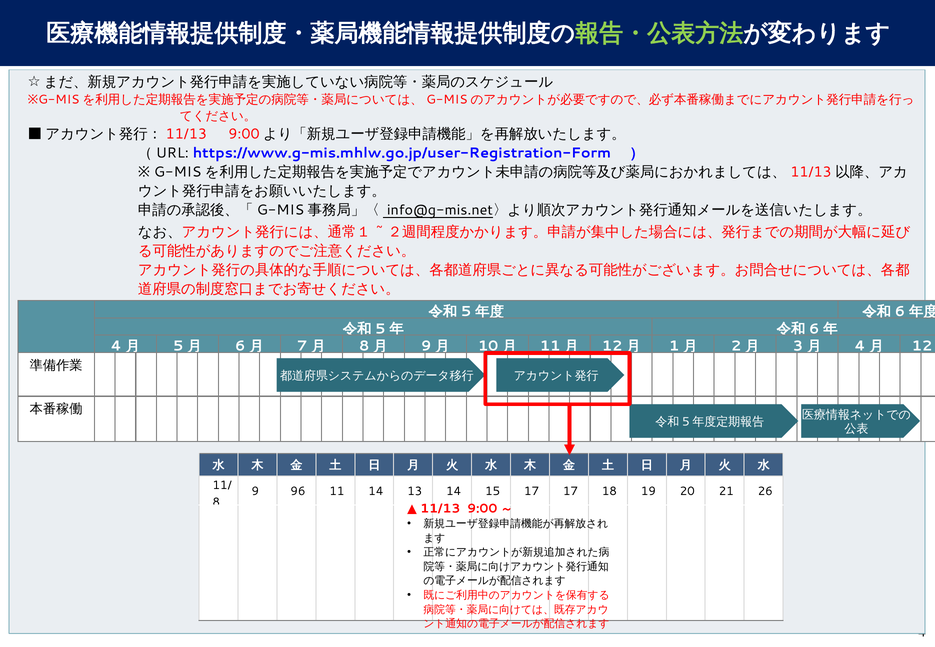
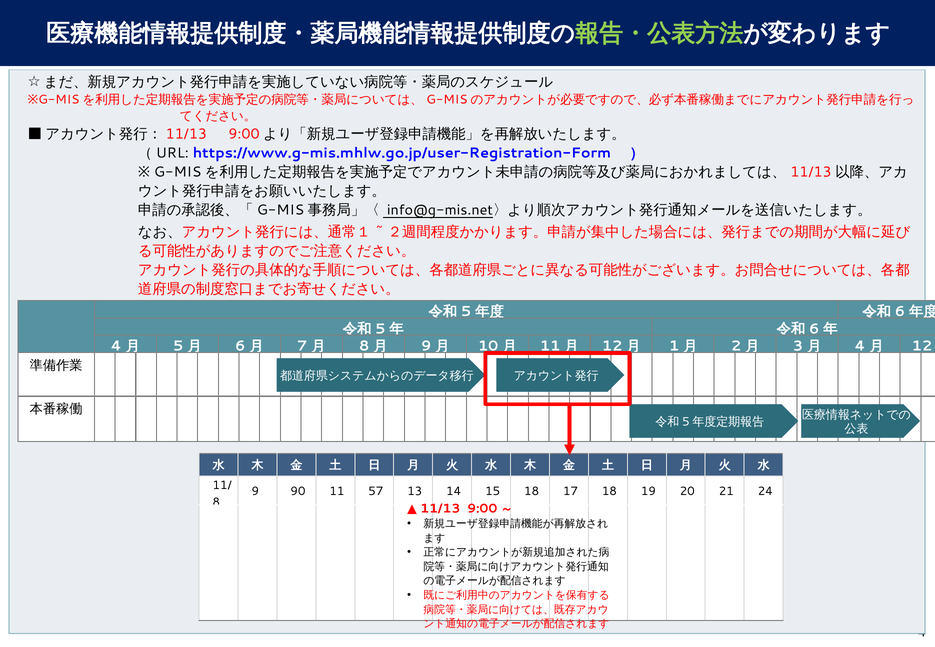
96: 96 -> 90
11 14: 14 -> 57
15 17: 17 -> 18
26: 26 -> 24
